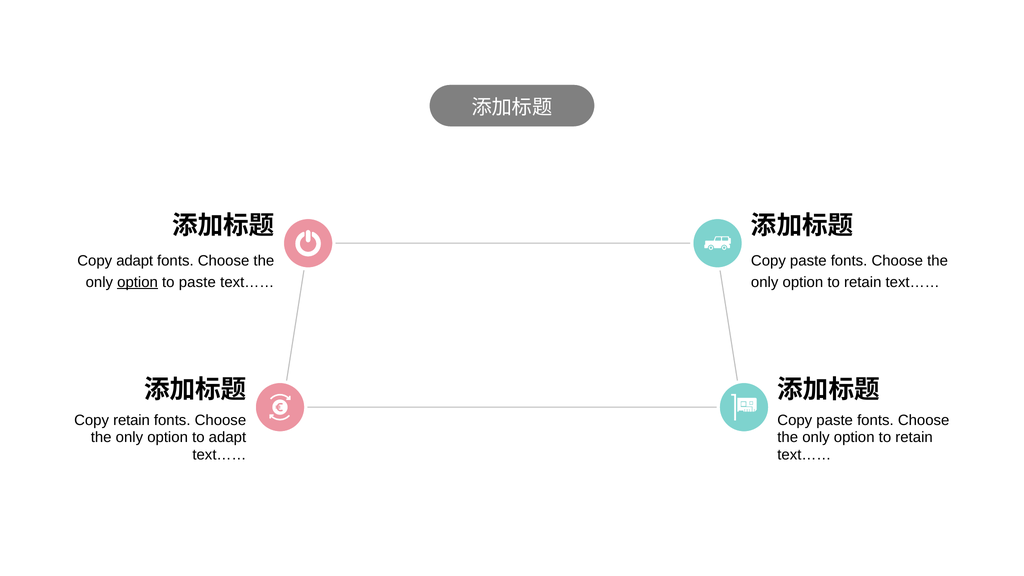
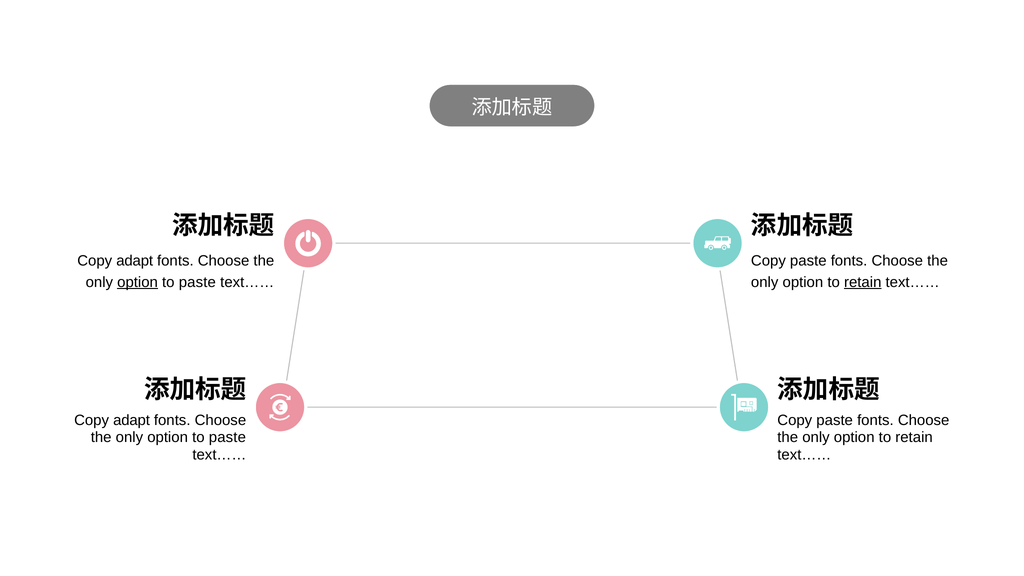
retain at (863, 282) underline: none -> present
retain at (132, 420): retain -> adapt
adapt at (227, 437): adapt -> paste
